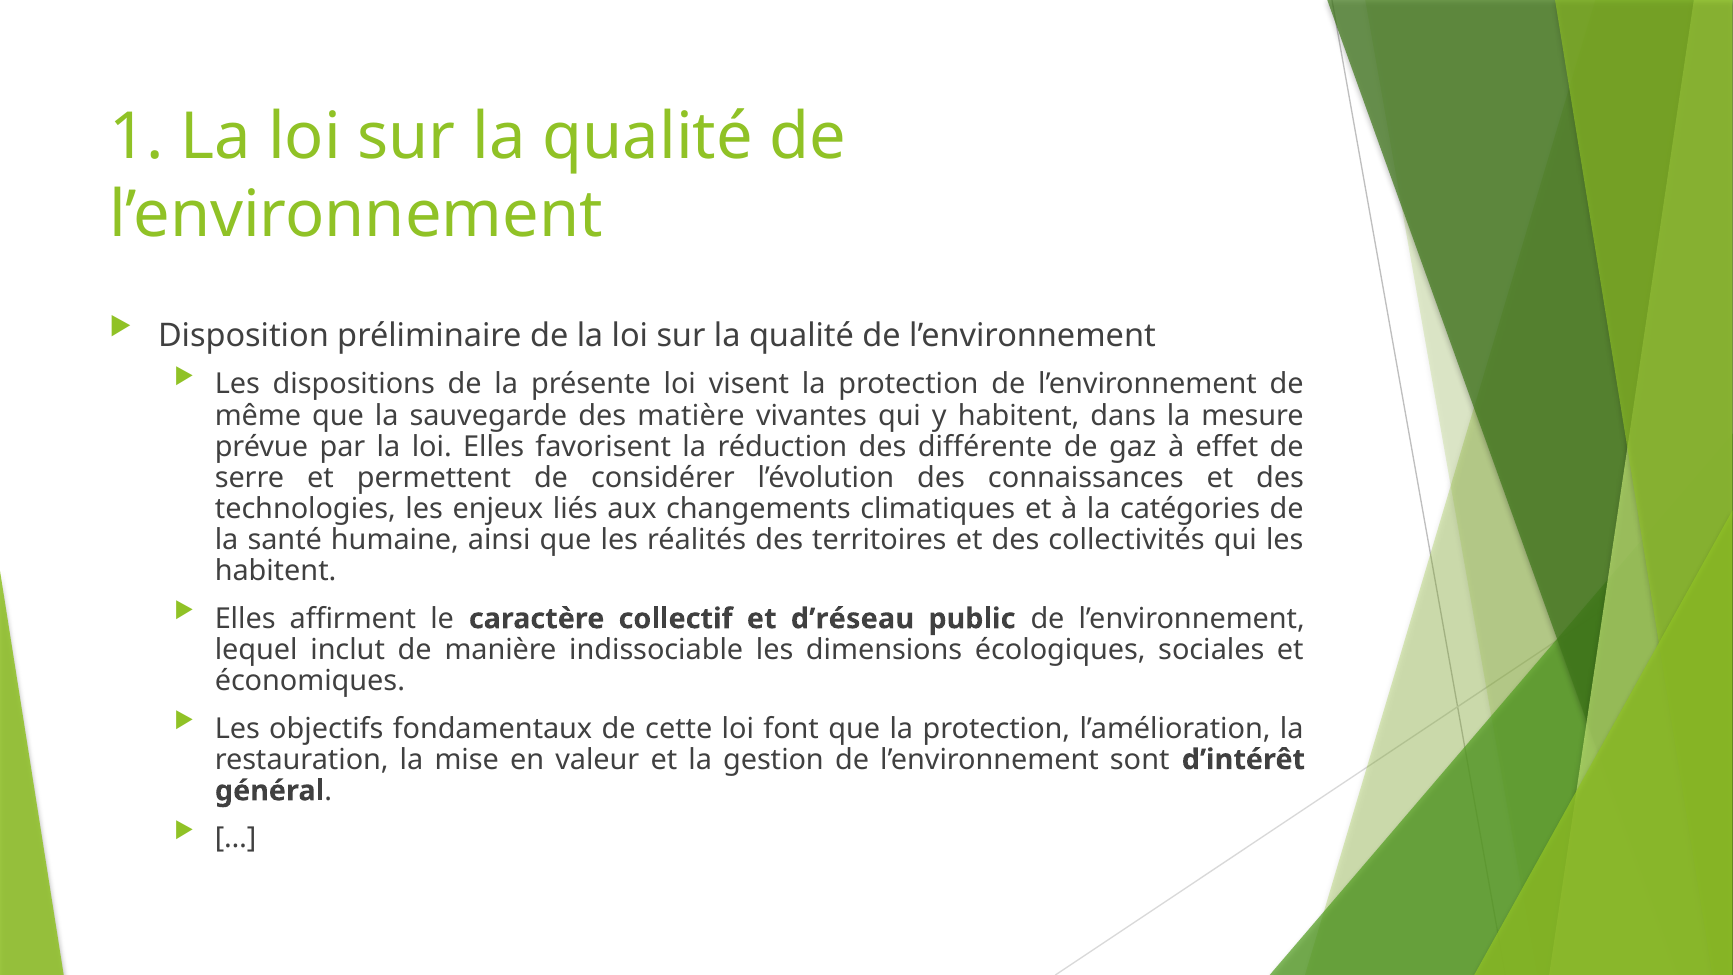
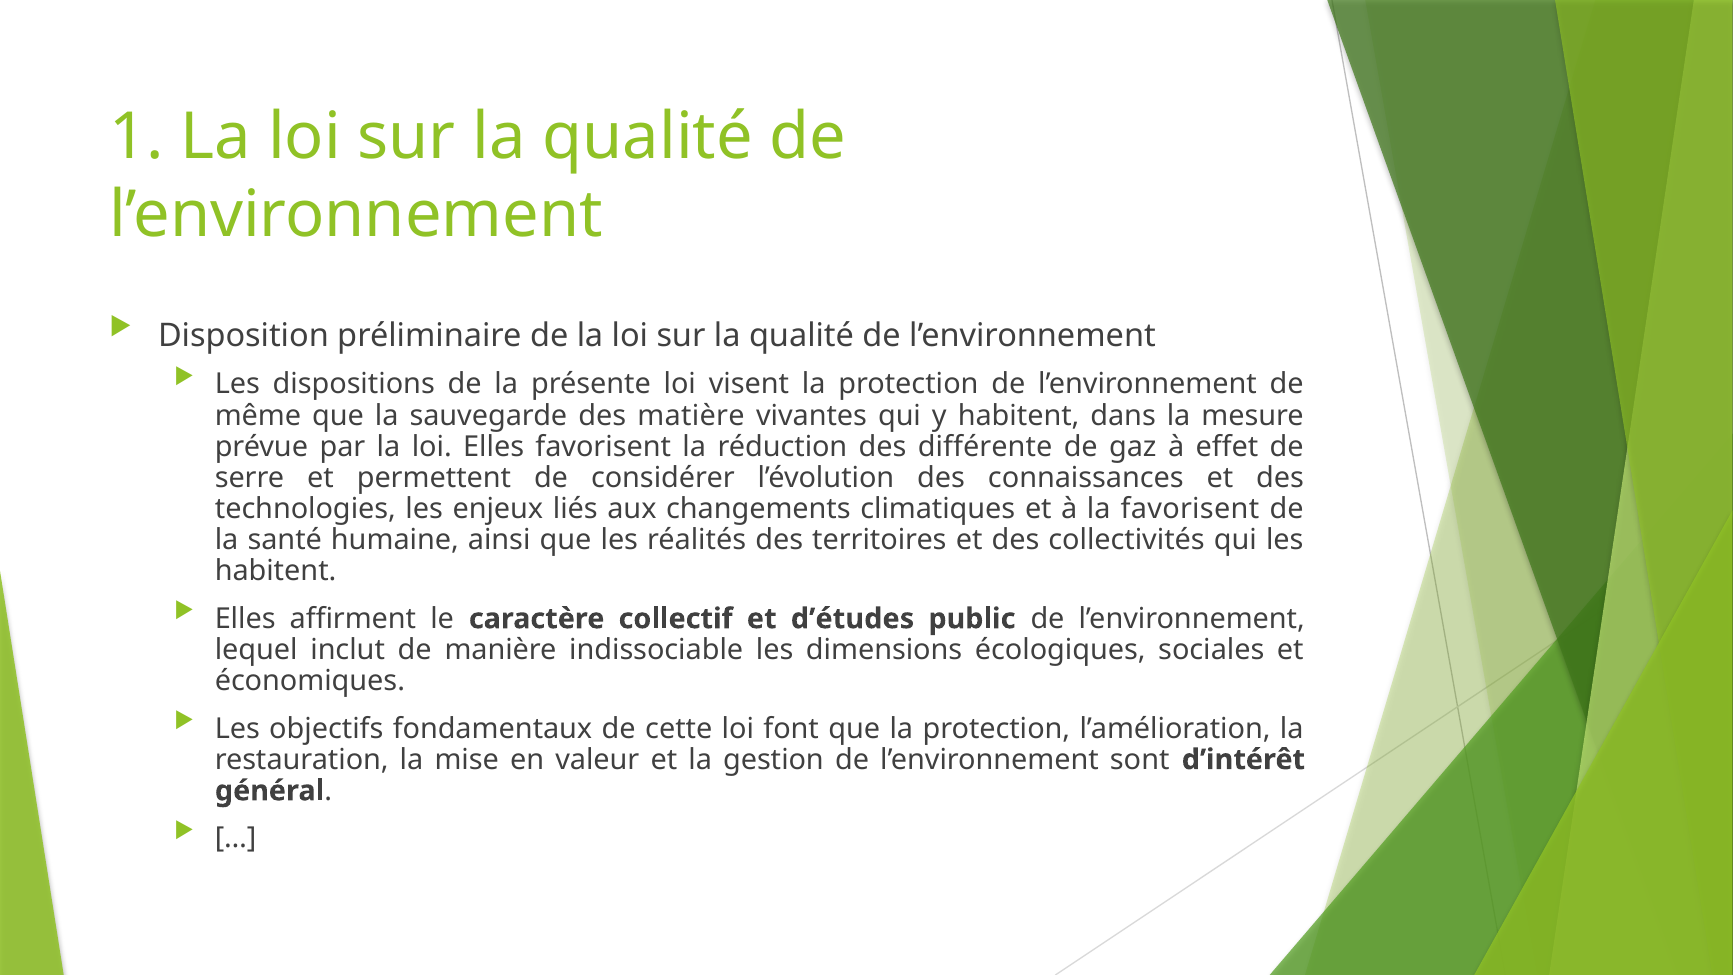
la catégories: catégories -> favorisent
d’réseau: d’réseau -> d’études
